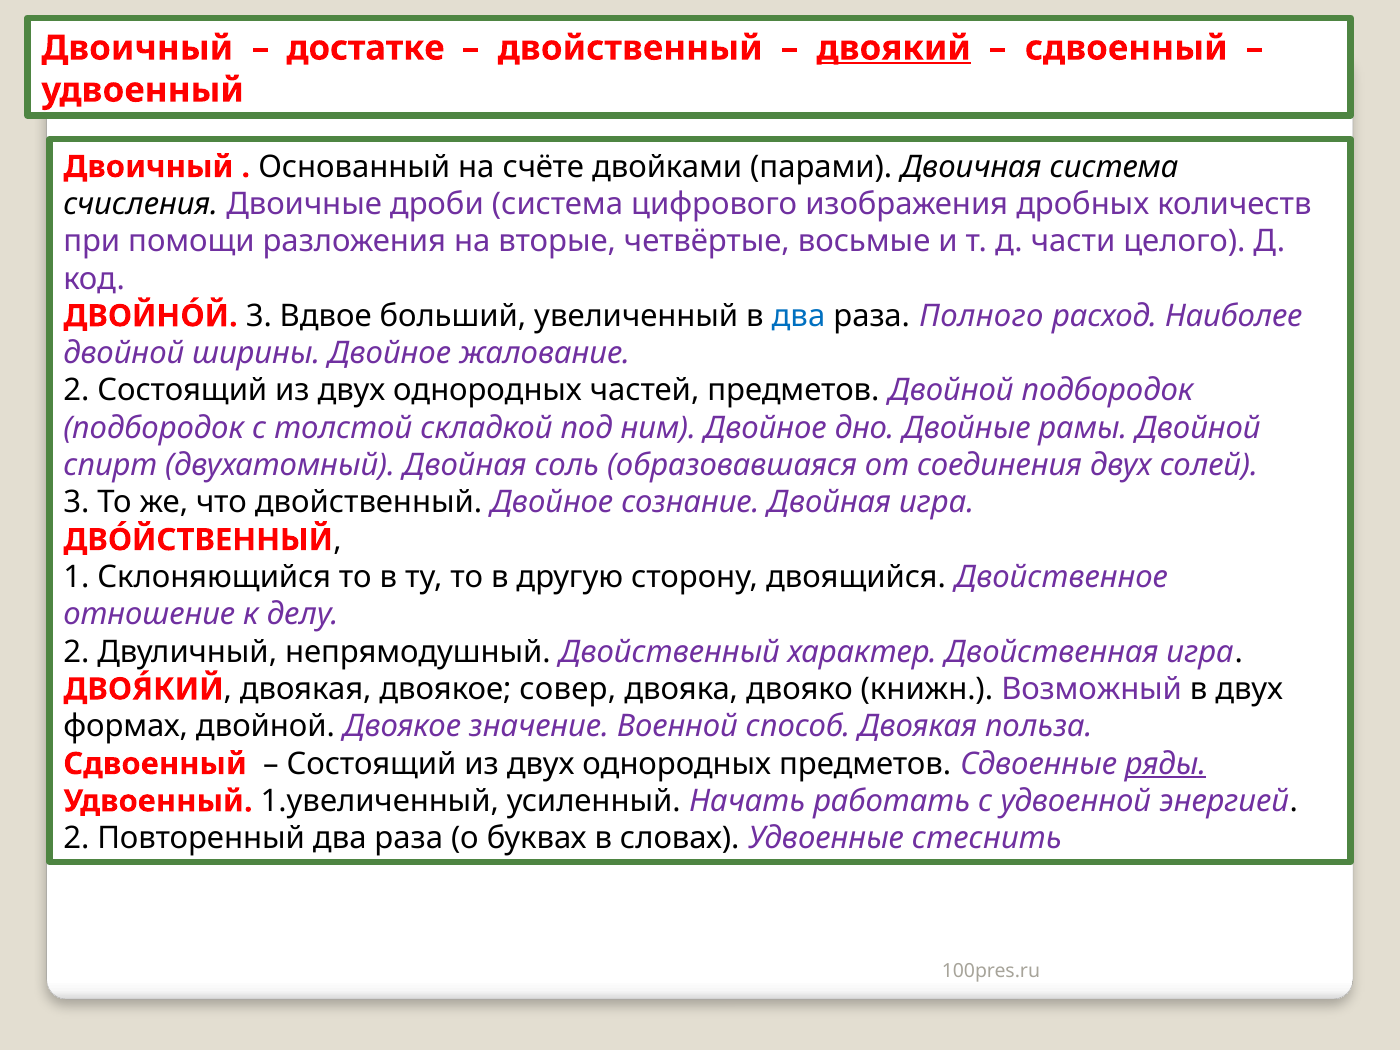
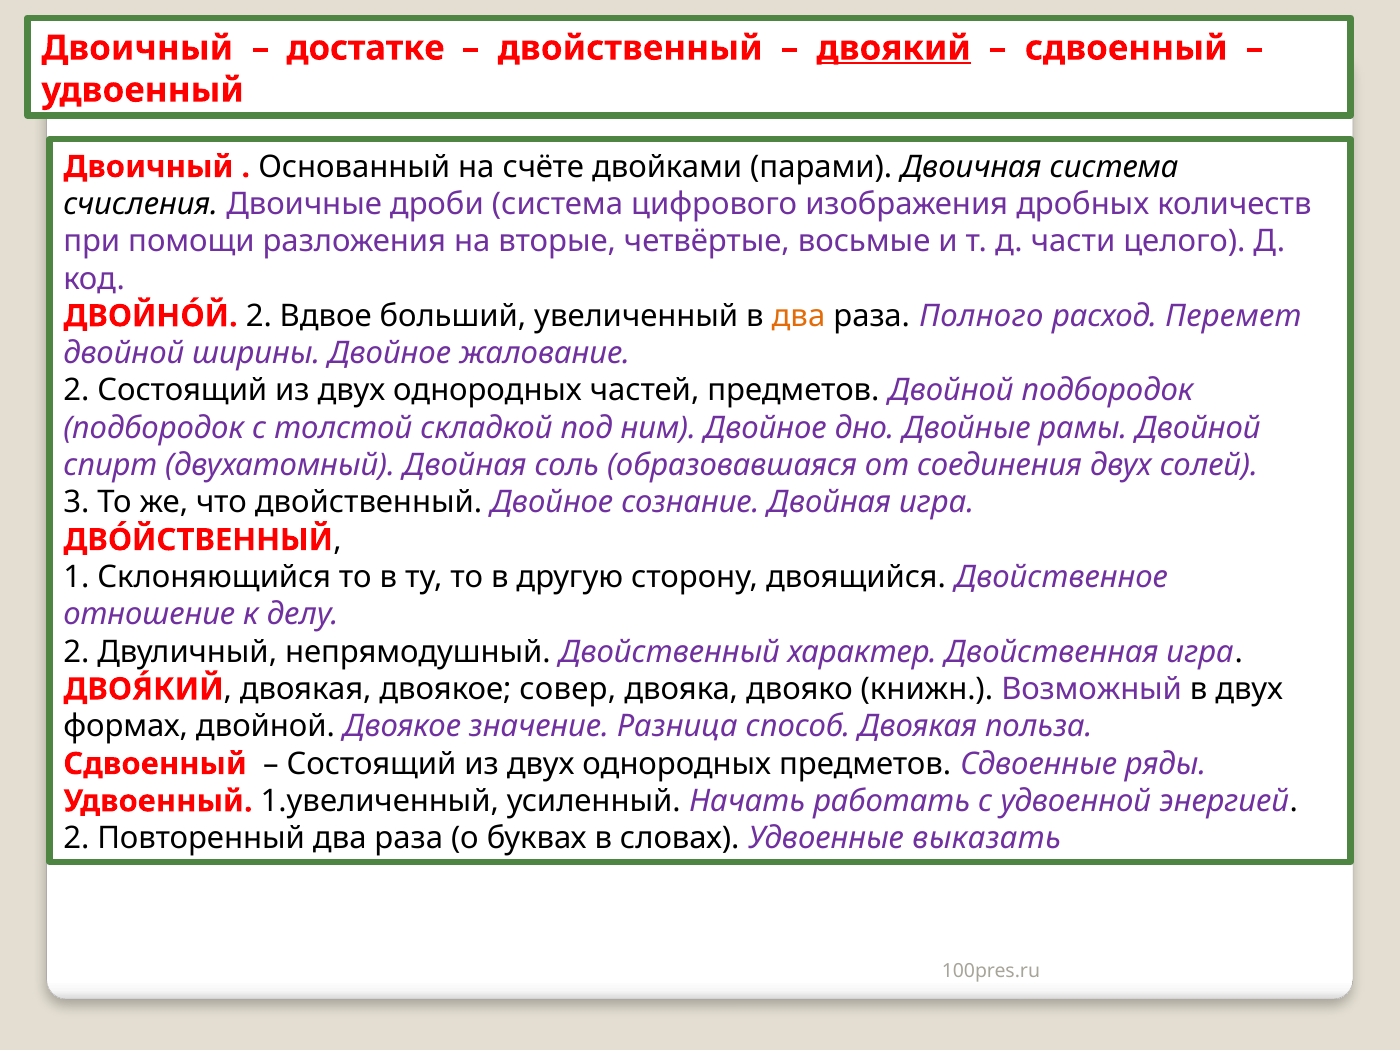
3 at (259, 316): 3 -> 2
два at (798, 316) colour: blue -> orange
Наиболее: Наиболее -> Перемет
Военной: Военной -> Разница
ряды underline: present -> none
стеснить: стеснить -> выказать
